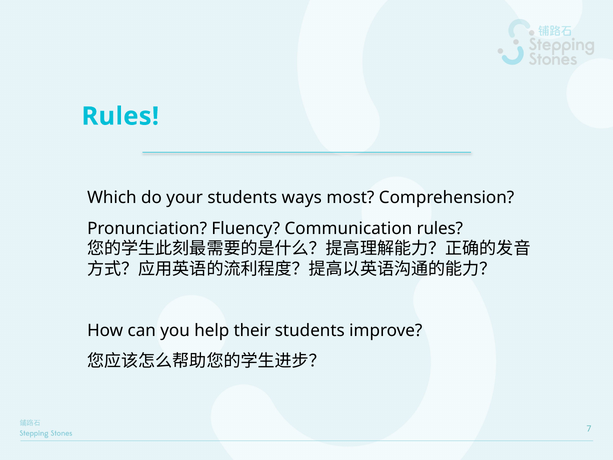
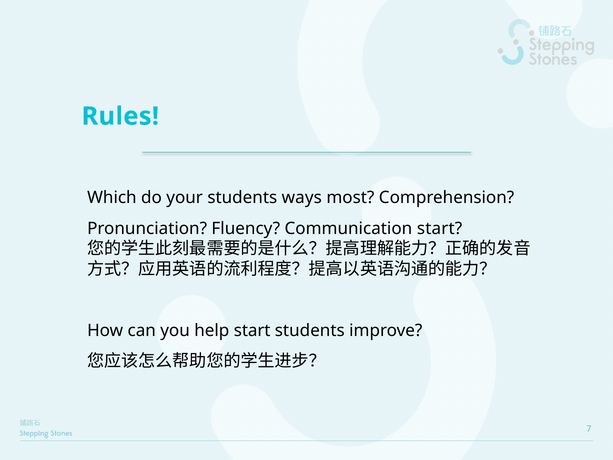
Communication rules: rules -> start
help their: their -> start
